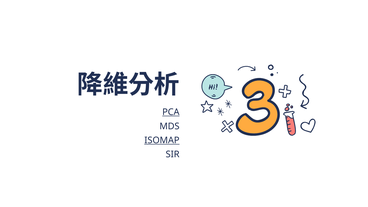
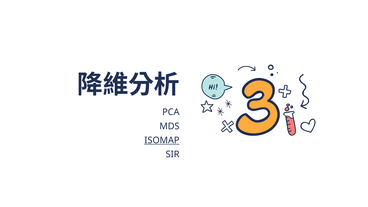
PCA underline: present -> none
